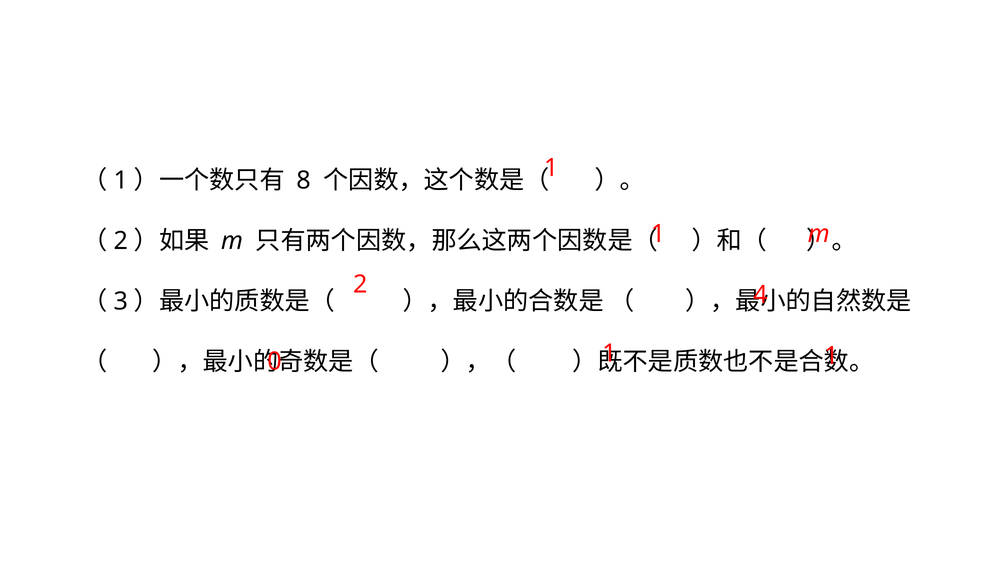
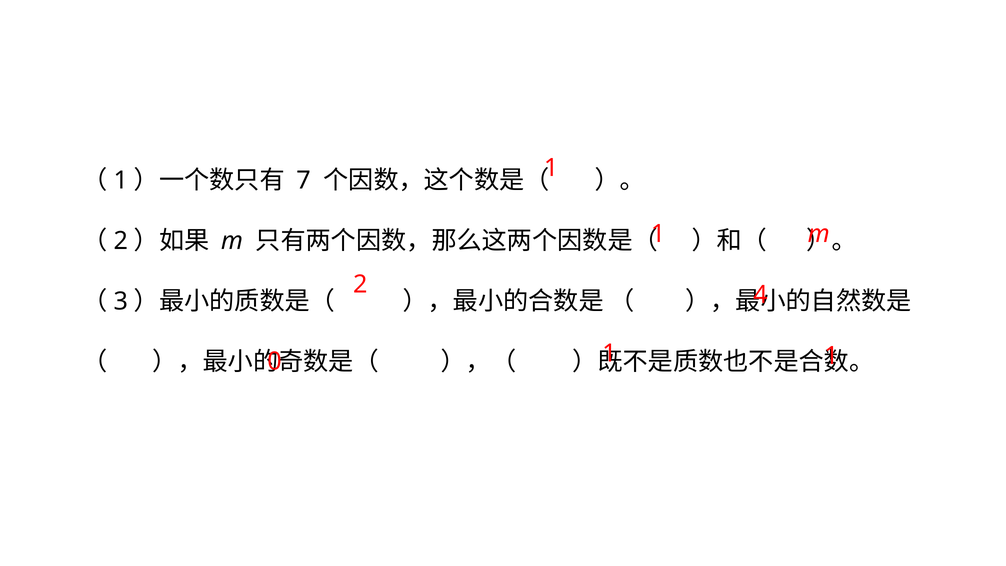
8: 8 -> 7
